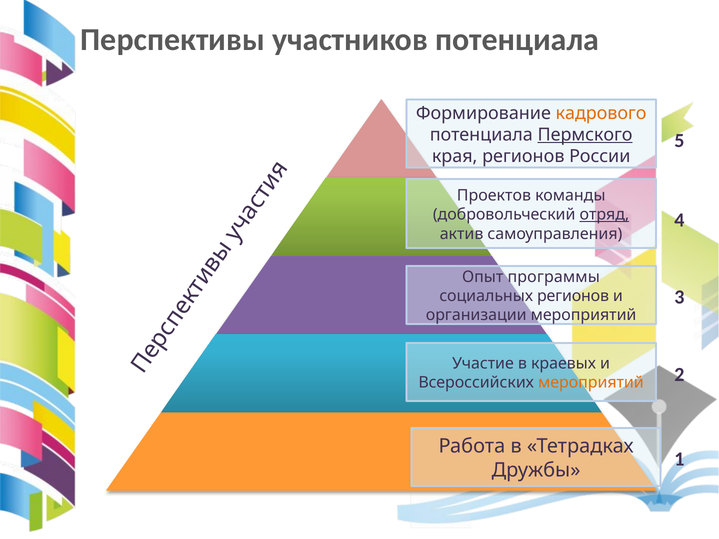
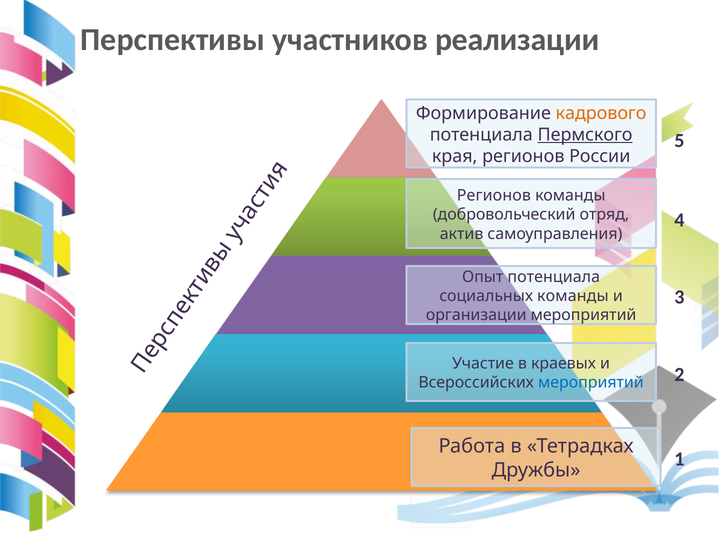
участников потенциала: потенциала -> реализации
Проектов at (494, 196): Проектов -> Регионов
отряд underline: present -> none
Опыт программы: программы -> потенциала
социальных регионов: регионов -> команды
мероприятий at (591, 383) colour: orange -> blue
